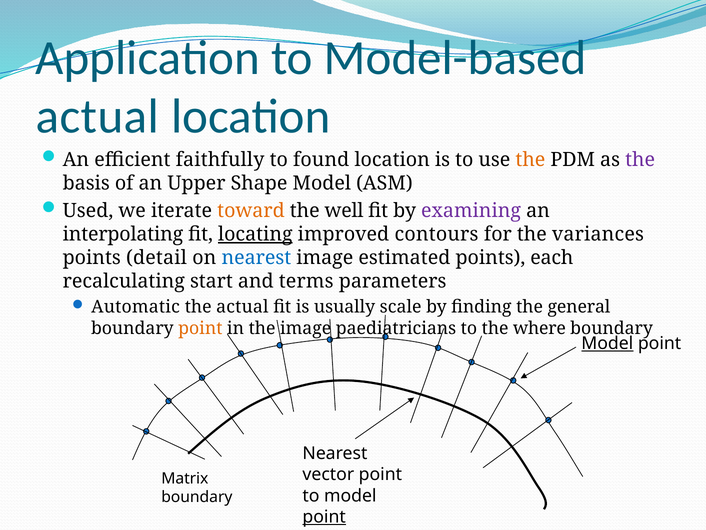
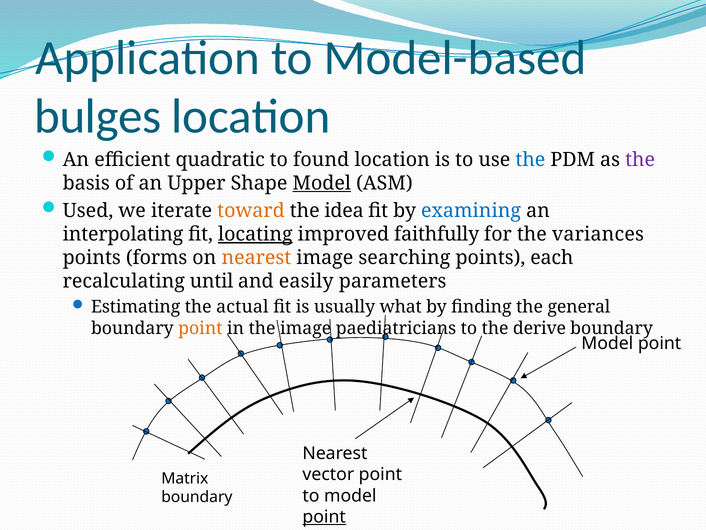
actual at (97, 117): actual -> bulges
faithfully: faithfully -> quadratic
the at (530, 159) colour: orange -> blue
Model at (322, 183) underline: none -> present
well: well -> idea
examining colour: purple -> blue
contours: contours -> faithfully
detail: detail -> forms
nearest at (256, 258) colour: blue -> orange
estimated: estimated -> searching
start: start -> until
terms: terms -> easily
Automatic: Automatic -> Estimating
scale: scale -> what
where: where -> derive
Model at (607, 343) underline: present -> none
